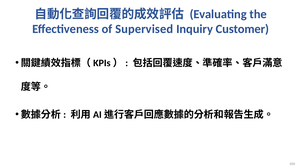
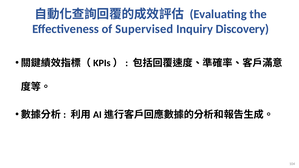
Customer: Customer -> Discovery
